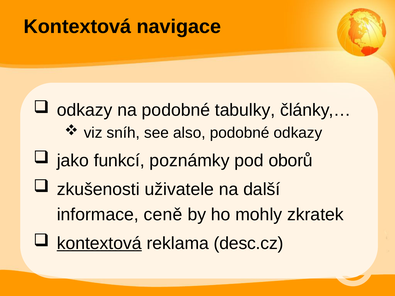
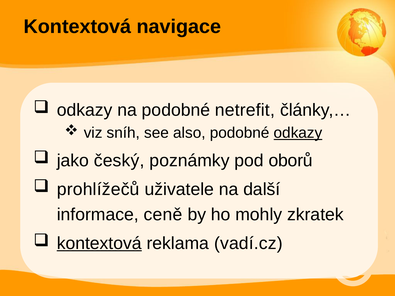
tabulky: tabulky -> netrefit
odkazy at (298, 133) underline: none -> present
funkcí: funkcí -> český
zkušenosti: zkušenosti -> prohlížečů
desc.cz: desc.cz -> vadí.cz
